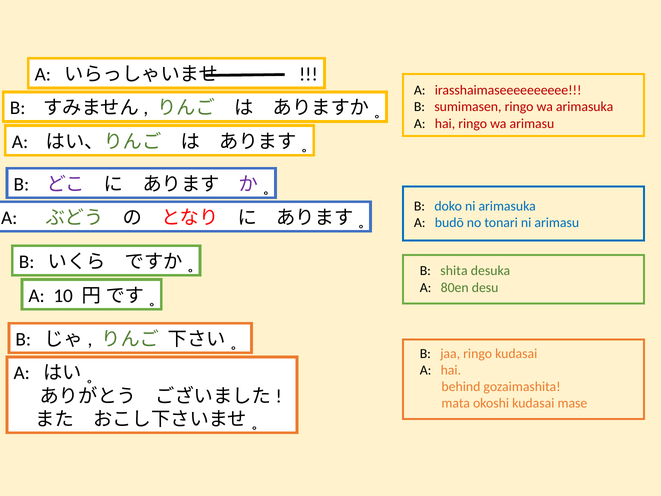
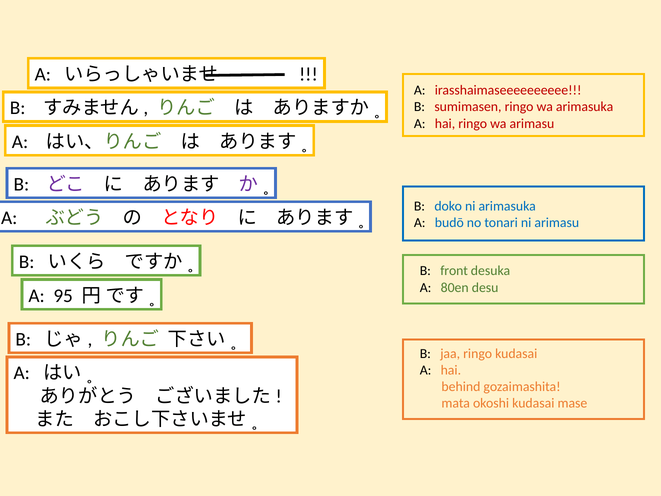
shita: shita -> front
10: 10 -> 95
